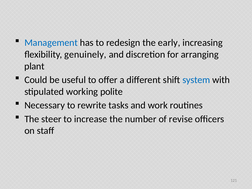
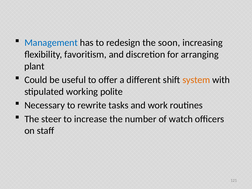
early: early -> soon
genuinely: genuinely -> favoritism
system colour: blue -> orange
revise: revise -> watch
